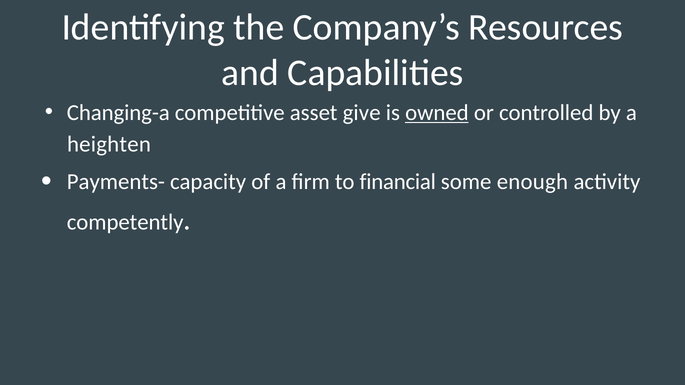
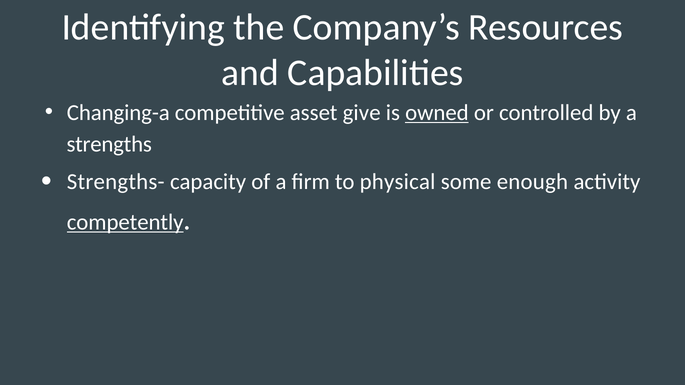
heighten: heighten -> strengths
Payments-: Payments- -> Strengths-
financial: financial -> physical
competently underline: none -> present
